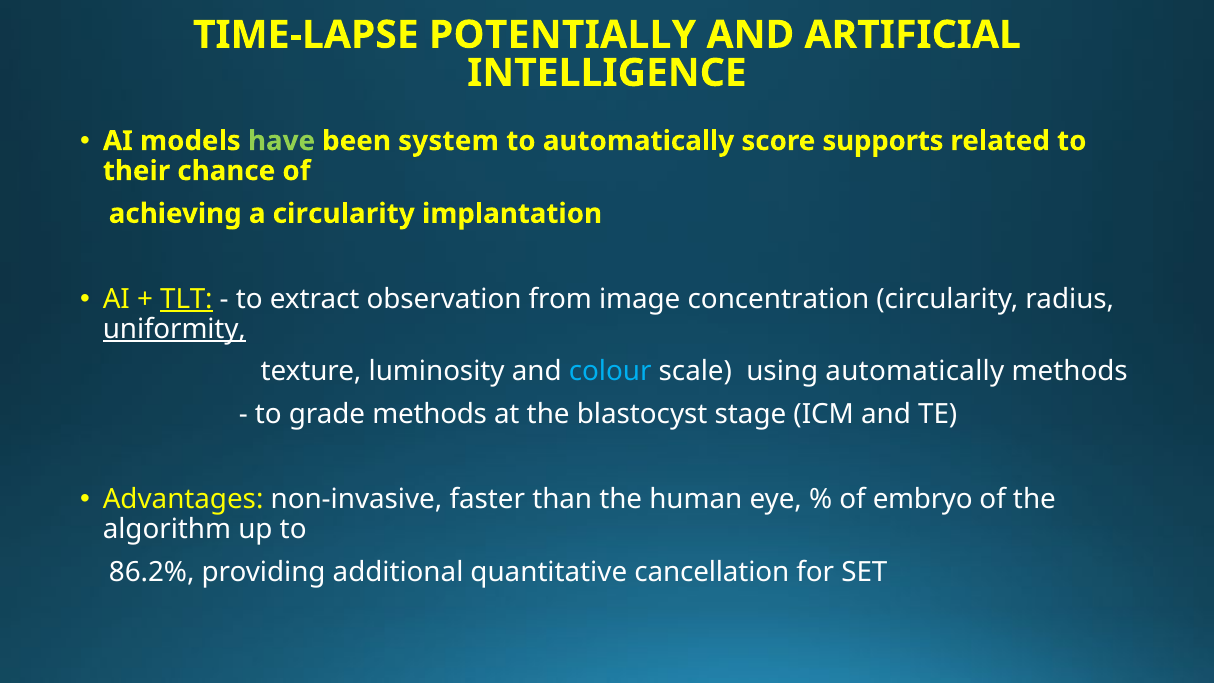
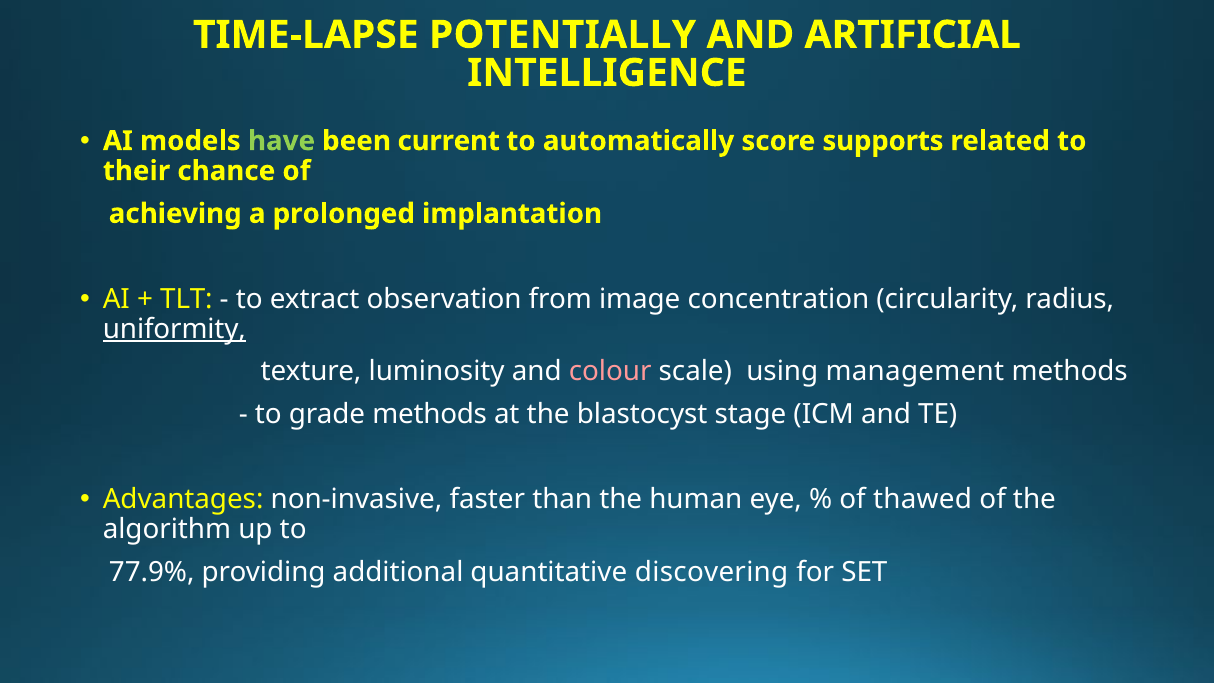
system: system -> current
a circularity: circularity -> prolonged
TLT underline: present -> none
colour colour: light blue -> pink
using automatically: automatically -> management
embryo: embryo -> thawed
86.2%: 86.2% -> 77.9%
cancellation: cancellation -> discovering
